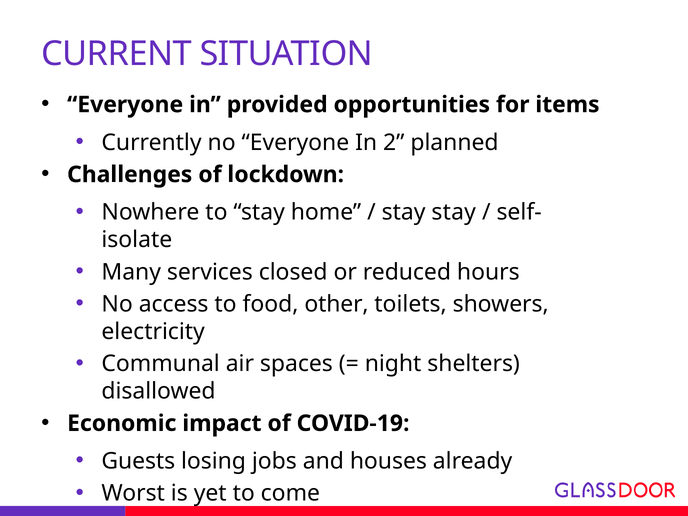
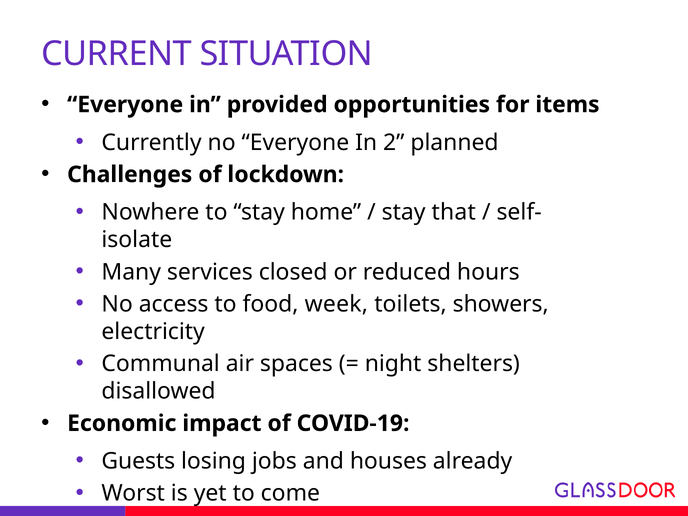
stay stay: stay -> that
other: other -> week
